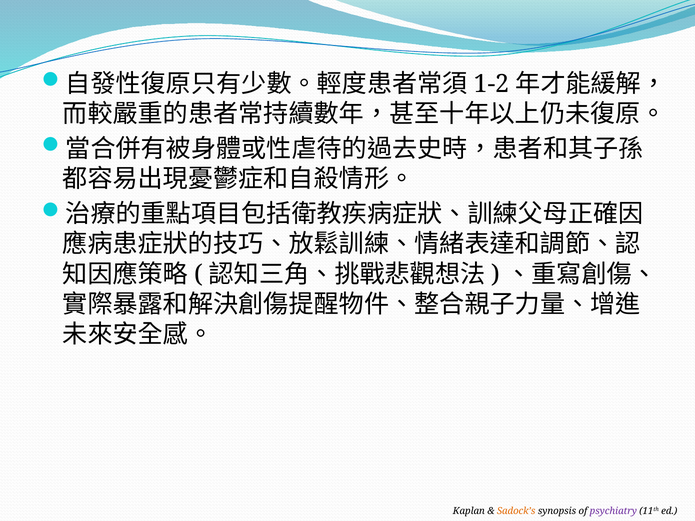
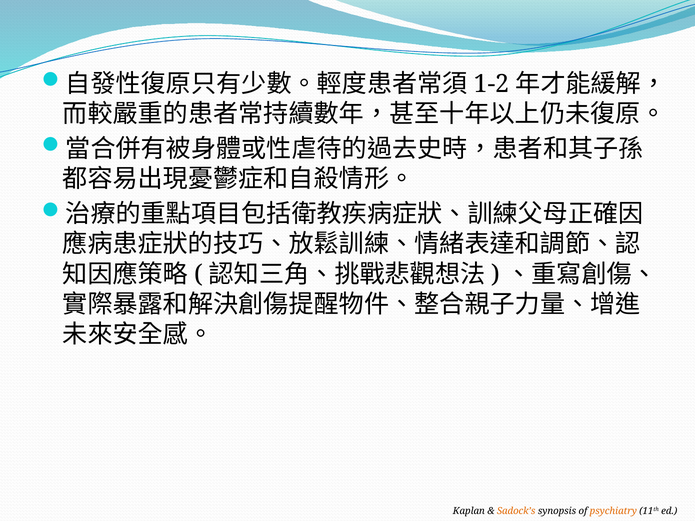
psychiatry colour: purple -> orange
